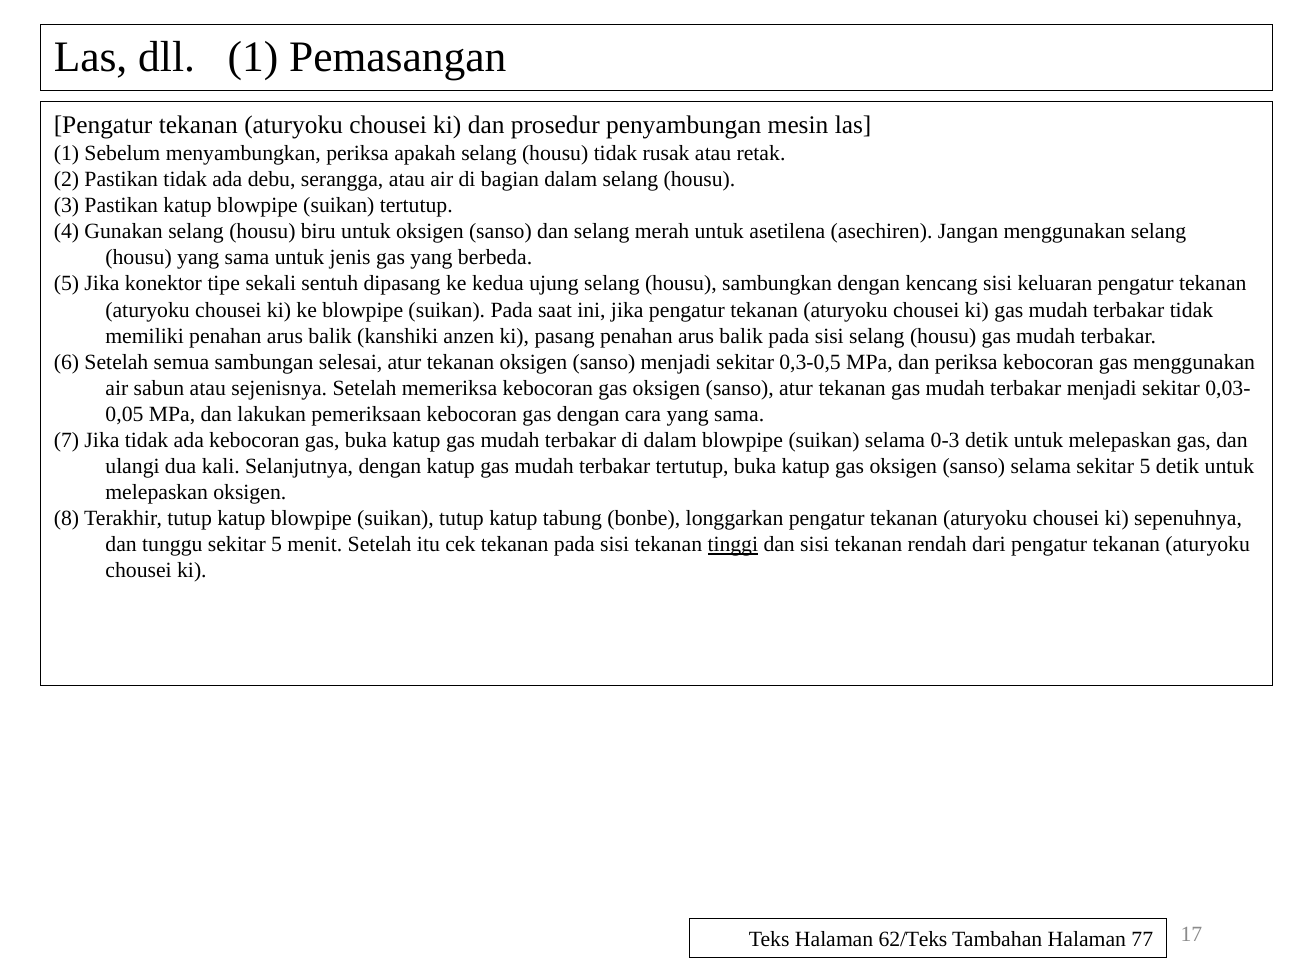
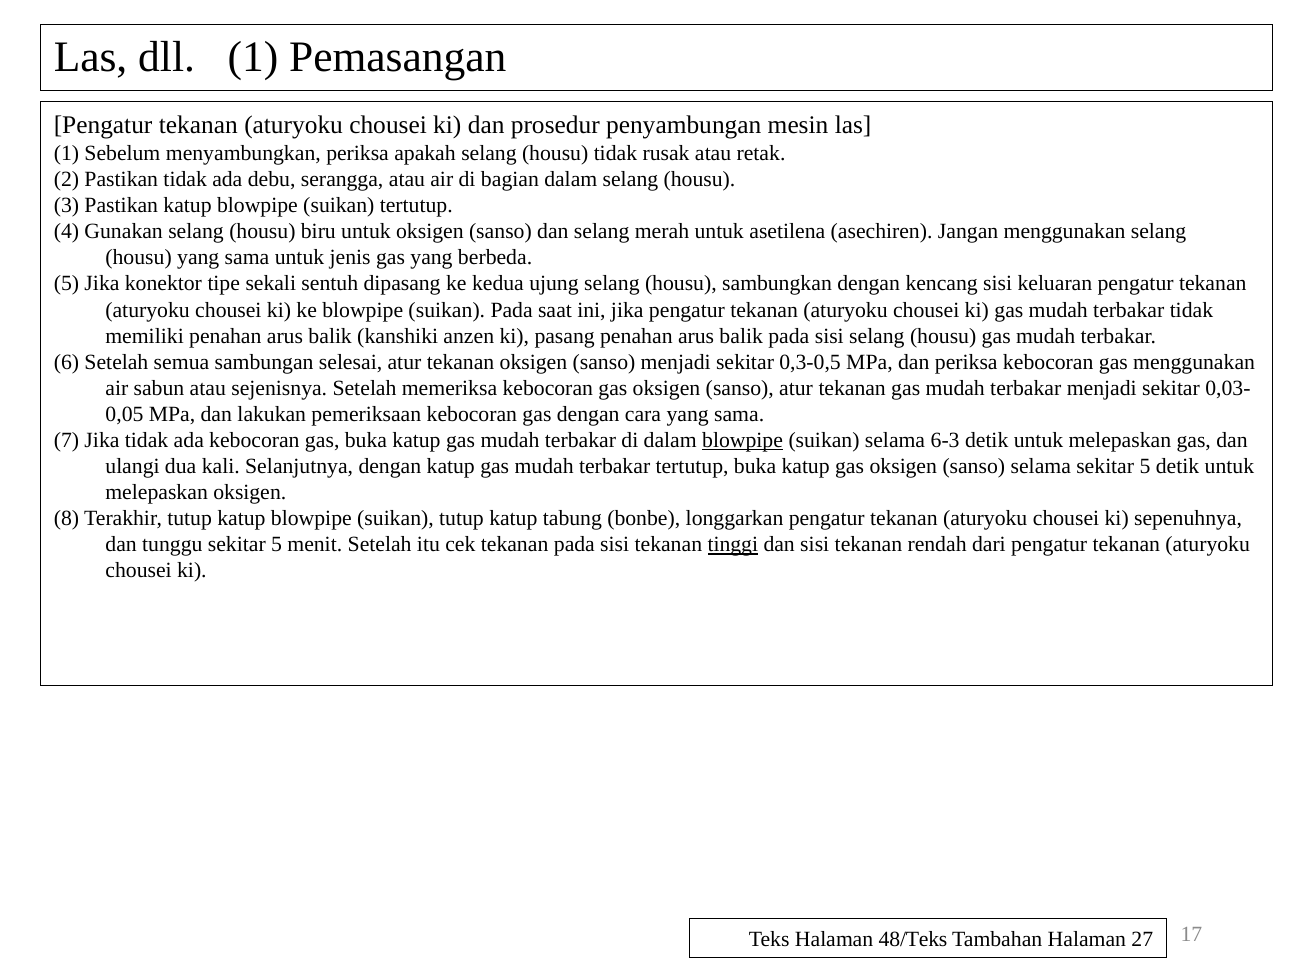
blowpipe at (743, 441) underline: none -> present
0-3: 0-3 -> 6-3
62/Teks: 62/Teks -> 48/Teks
77: 77 -> 27
